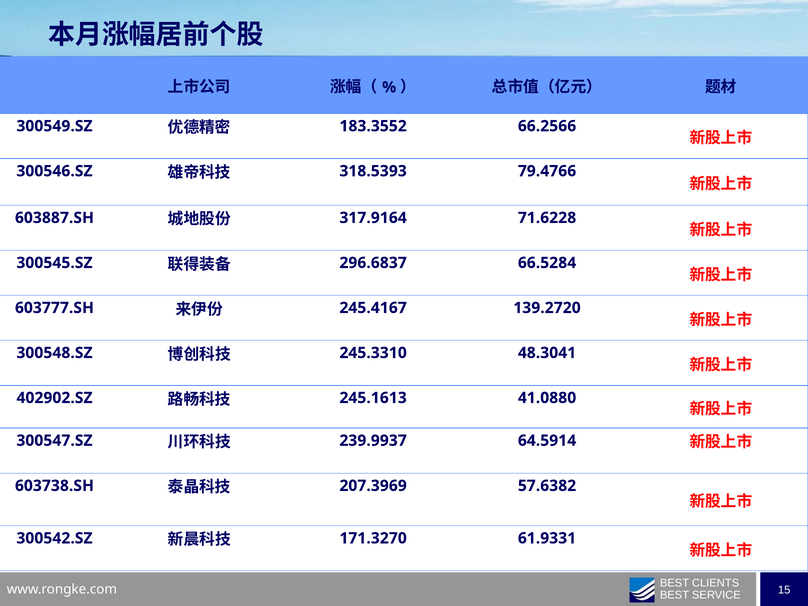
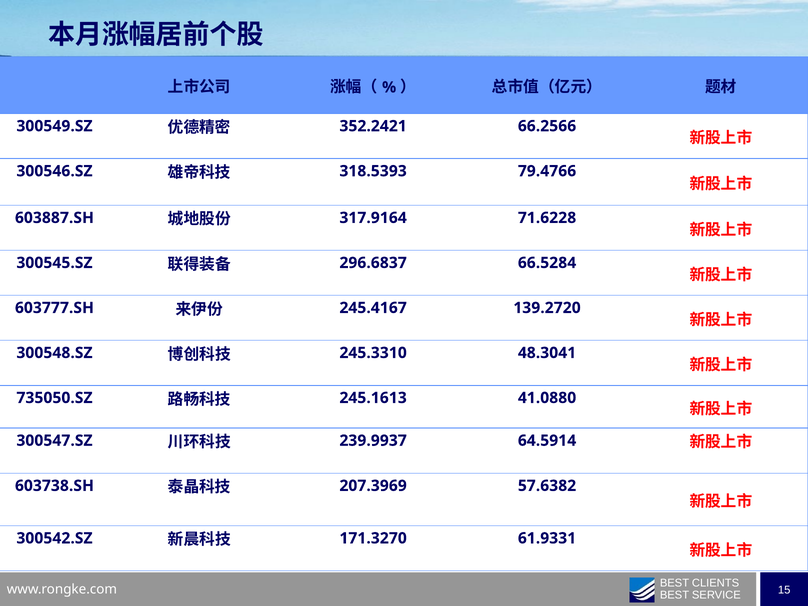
183.3552: 183.3552 -> 352.2421
402902.SZ: 402902.SZ -> 735050.SZ
